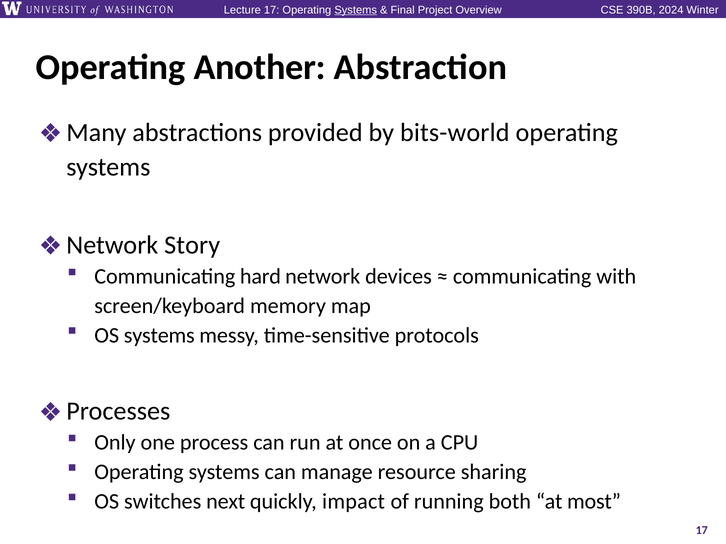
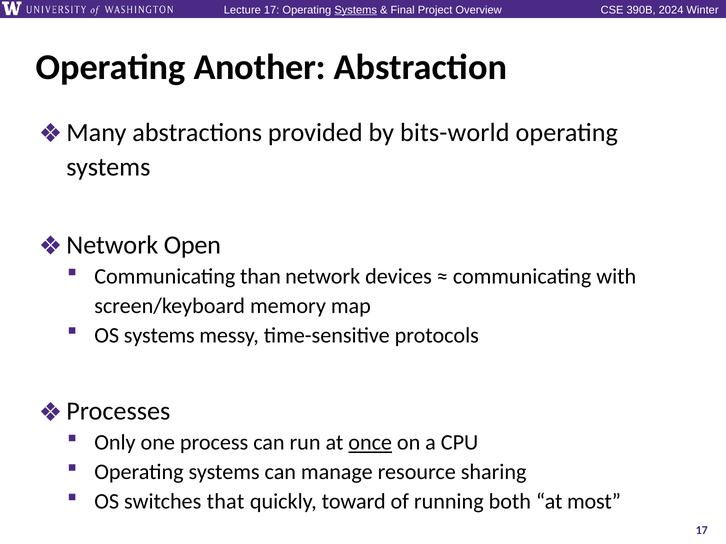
Story: Story -> Open
hard: hard -> than
once underline: none -> present
next: next -> that
impact: impact -> toward
